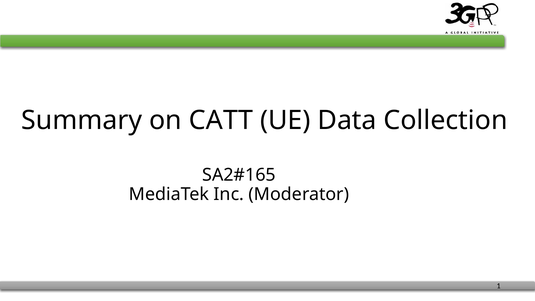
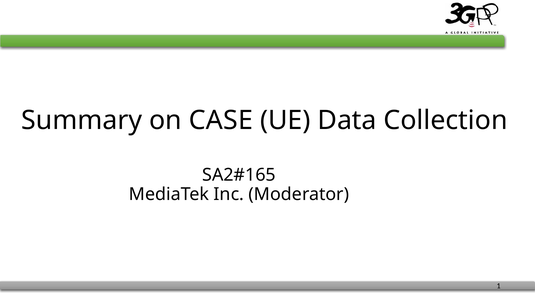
CATT: CATT -> CASE
